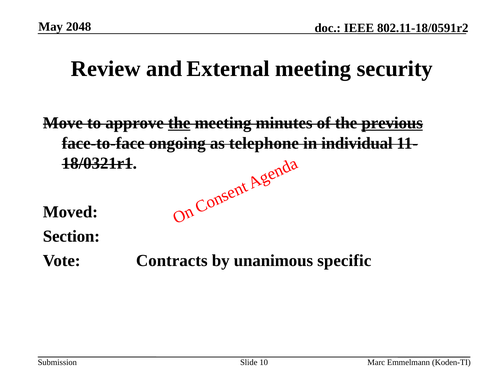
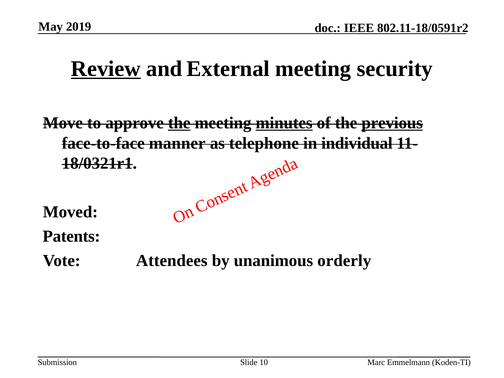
2048: 2048 -> 2019
Review underline: none -> present
minutes underline: none -> present
ongoing: ongoing -> manner
Section: Section -> Patents
Contracts: Contracts -> Attendees
specific: specific -> orderly
